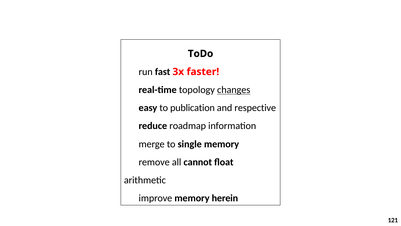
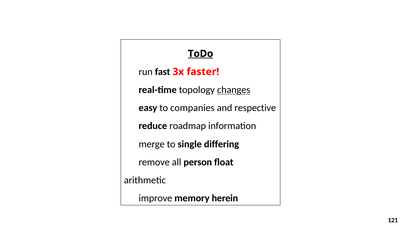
ToDo underline: none -> present
publication: publication -> companies
single memory: memory -> differing
cannot: cannot -> person
